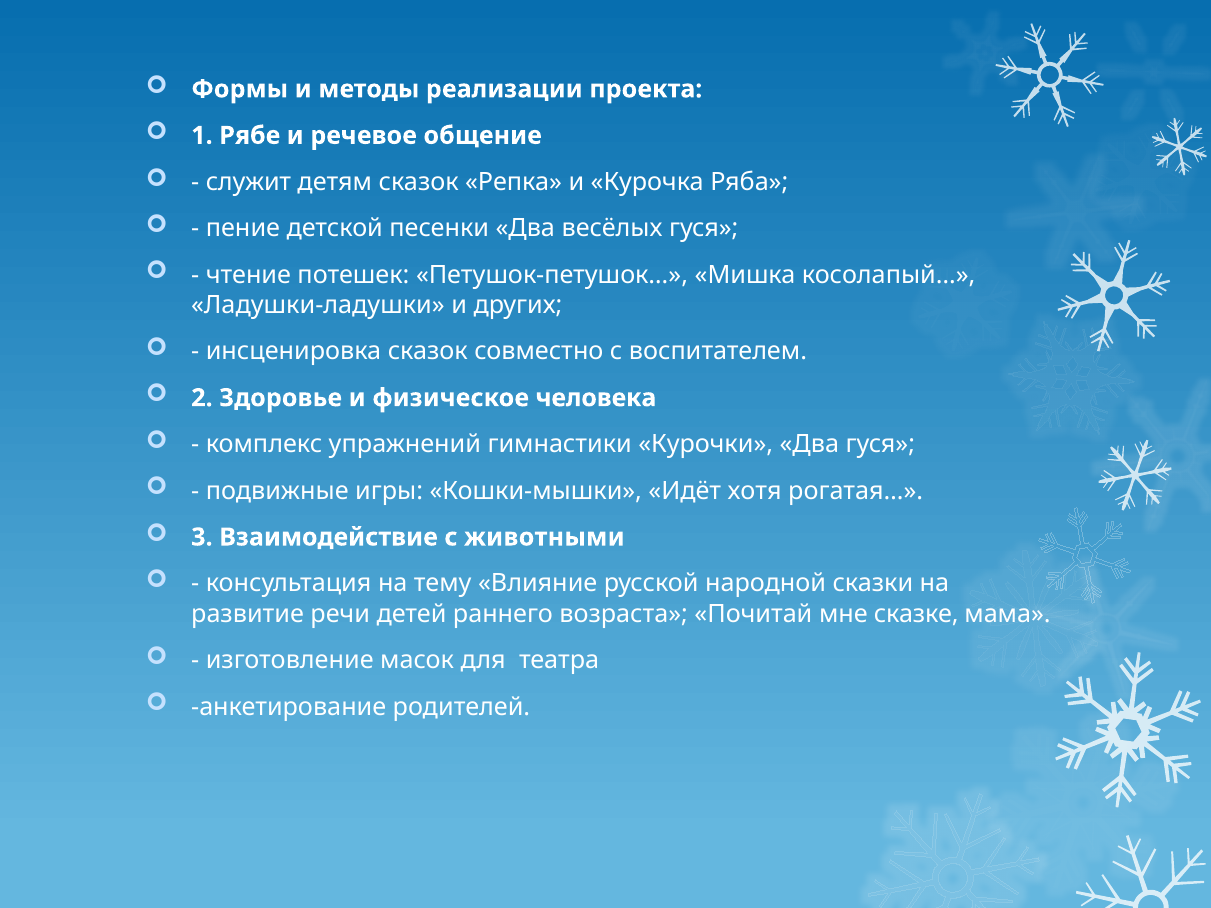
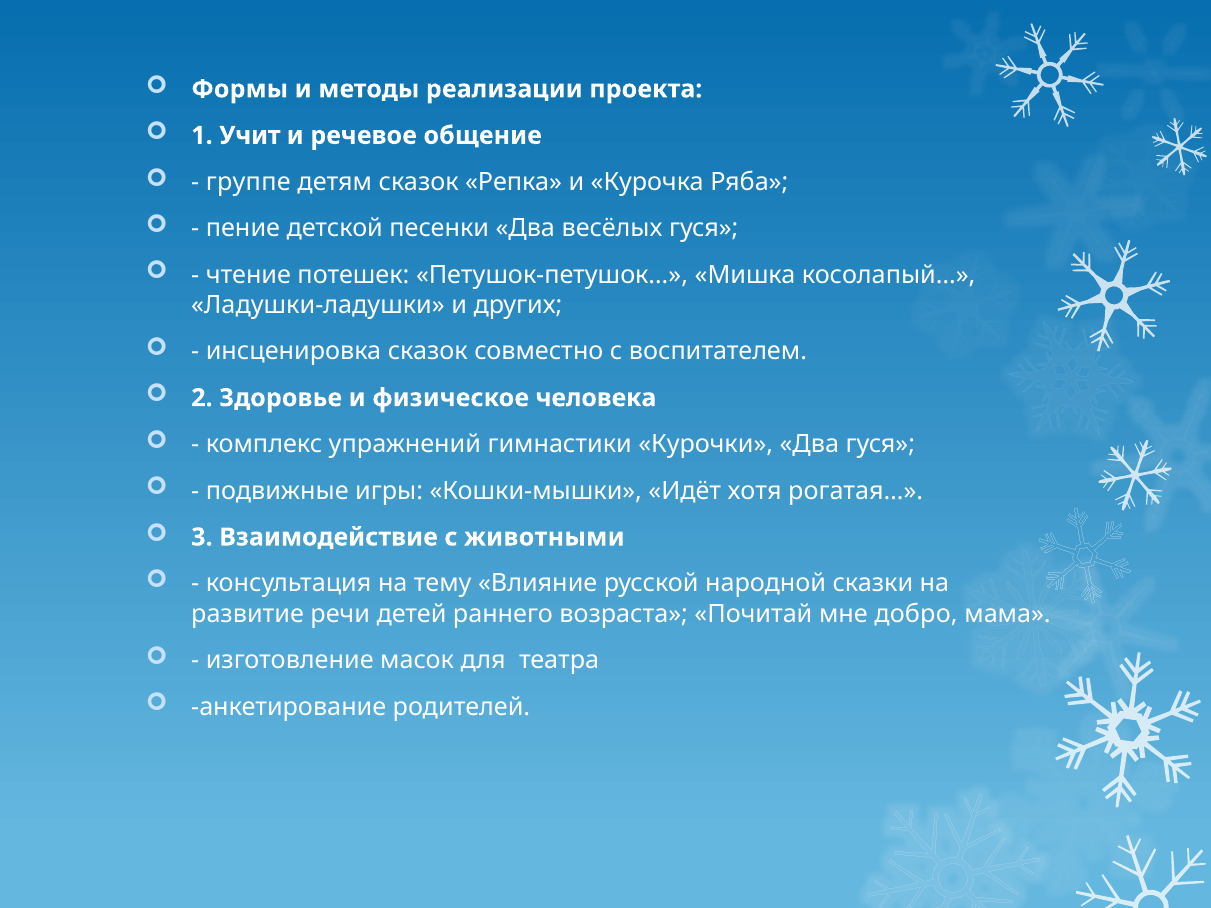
Рябе: Рябе -> Учит
служит: служит -> группе
сказке: сказке -> добро
